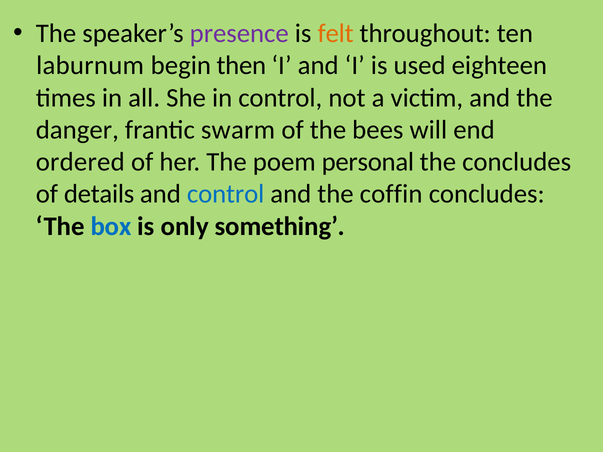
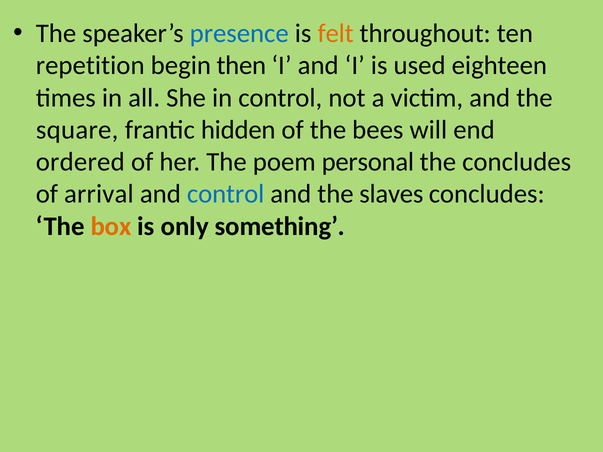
presence colour: purple -> blue
laburnum: laburnum -> repetition
danger: danger -> square
swarm: swarm -> hidden
details: details -> arrival
coffin: coffin -> slaves
box colour: blue -> orange
